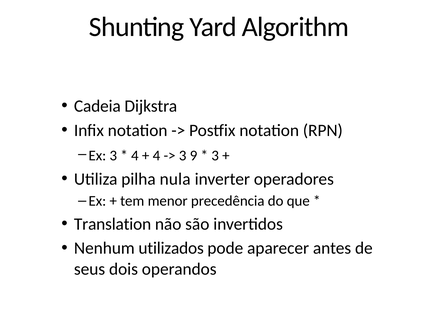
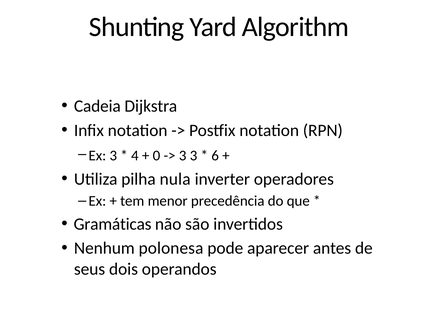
4 at (156, 155): 4 -> 0
3 9: 9 -> 3
3 at (215, 155): 3 -> 6
Translation: Translation -> Gramáticas
utilizados: utilizados -> polonesa
